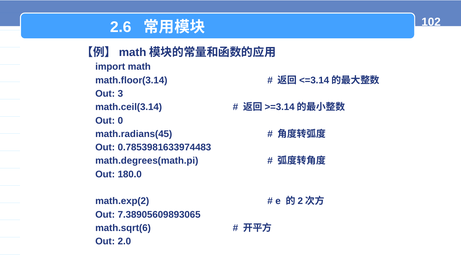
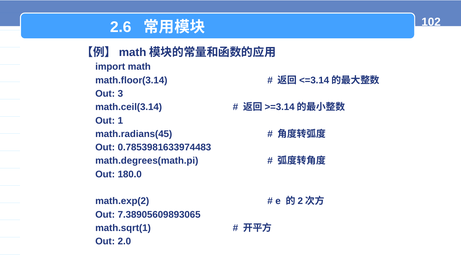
0: 0 -> 1
math.sqrt(6: math.sqrt(6 -> math.sqrt(1
